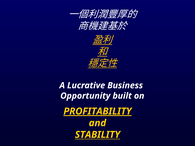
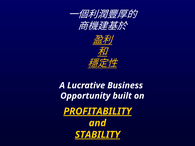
STABILITY at (97, 135) underline: none -> present
